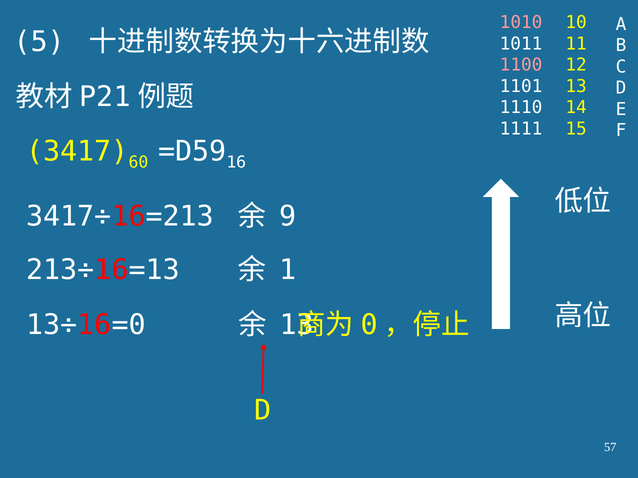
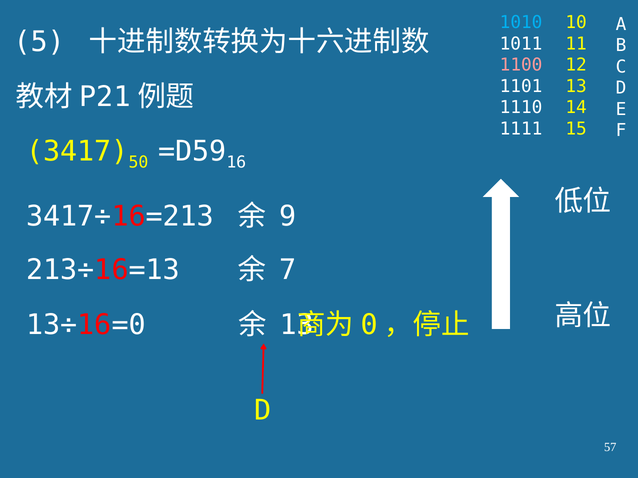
1010 colour: pink -> light blue
60: 60 -> 50
1: 1 -> 7
